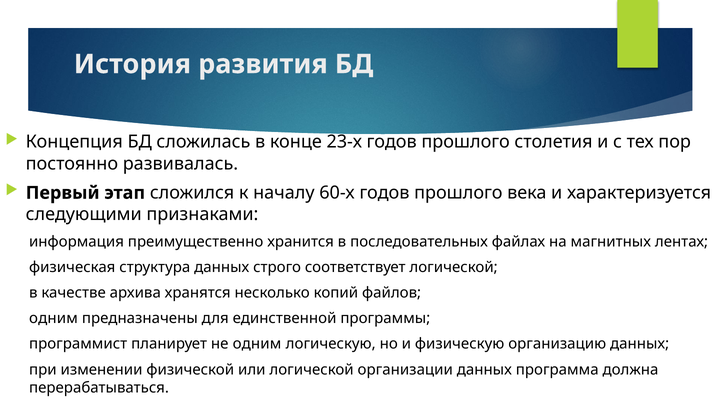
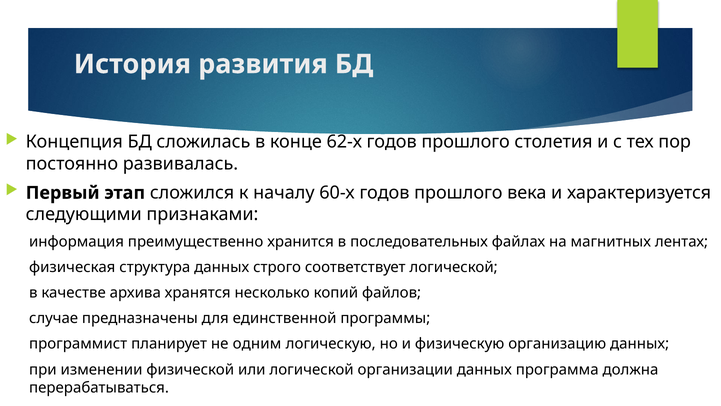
23-х: 23-х -> 62-х
одним at (53, 318): одним -> случае
